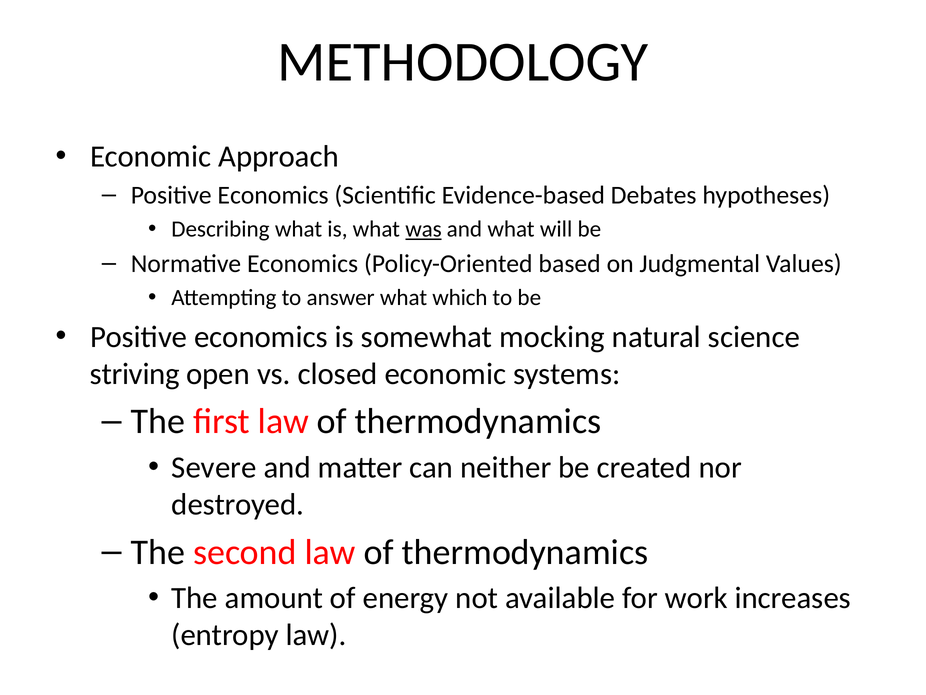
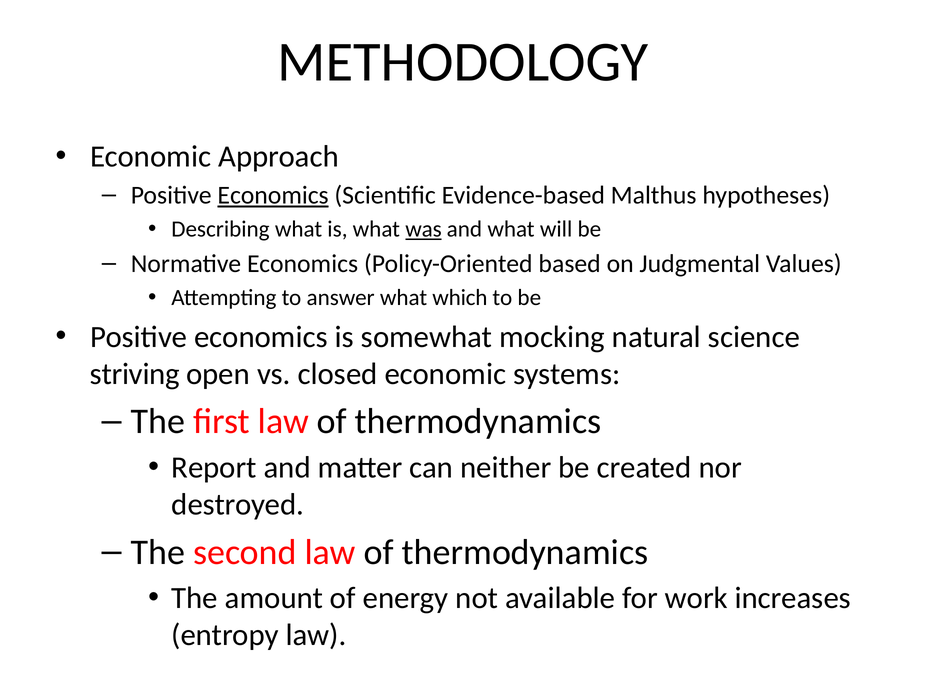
Economics at (273, 195) underline: none -> present
Debates: Debates -> Malthus
Severe: Severe -> Report
